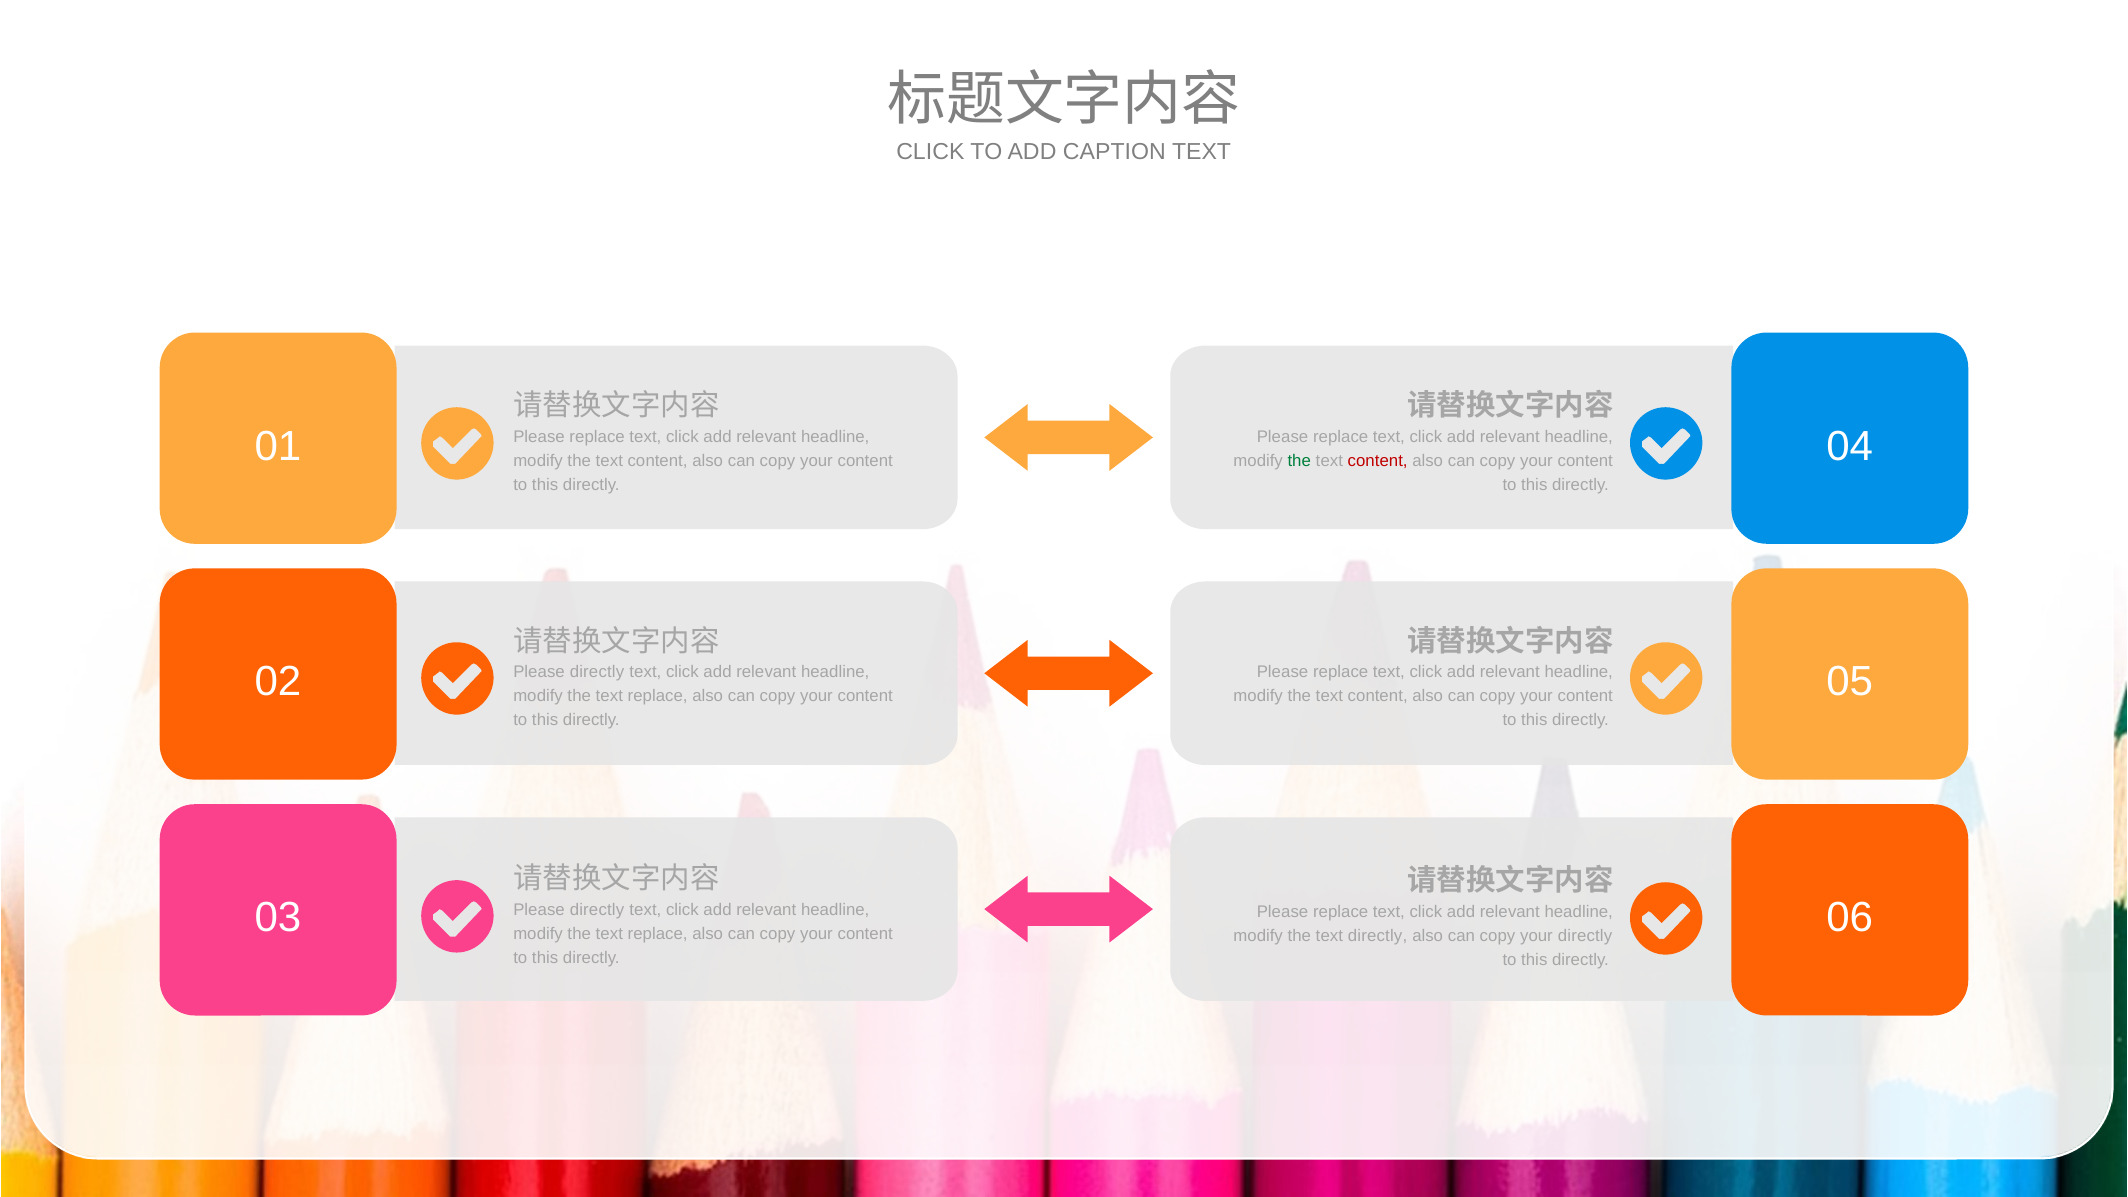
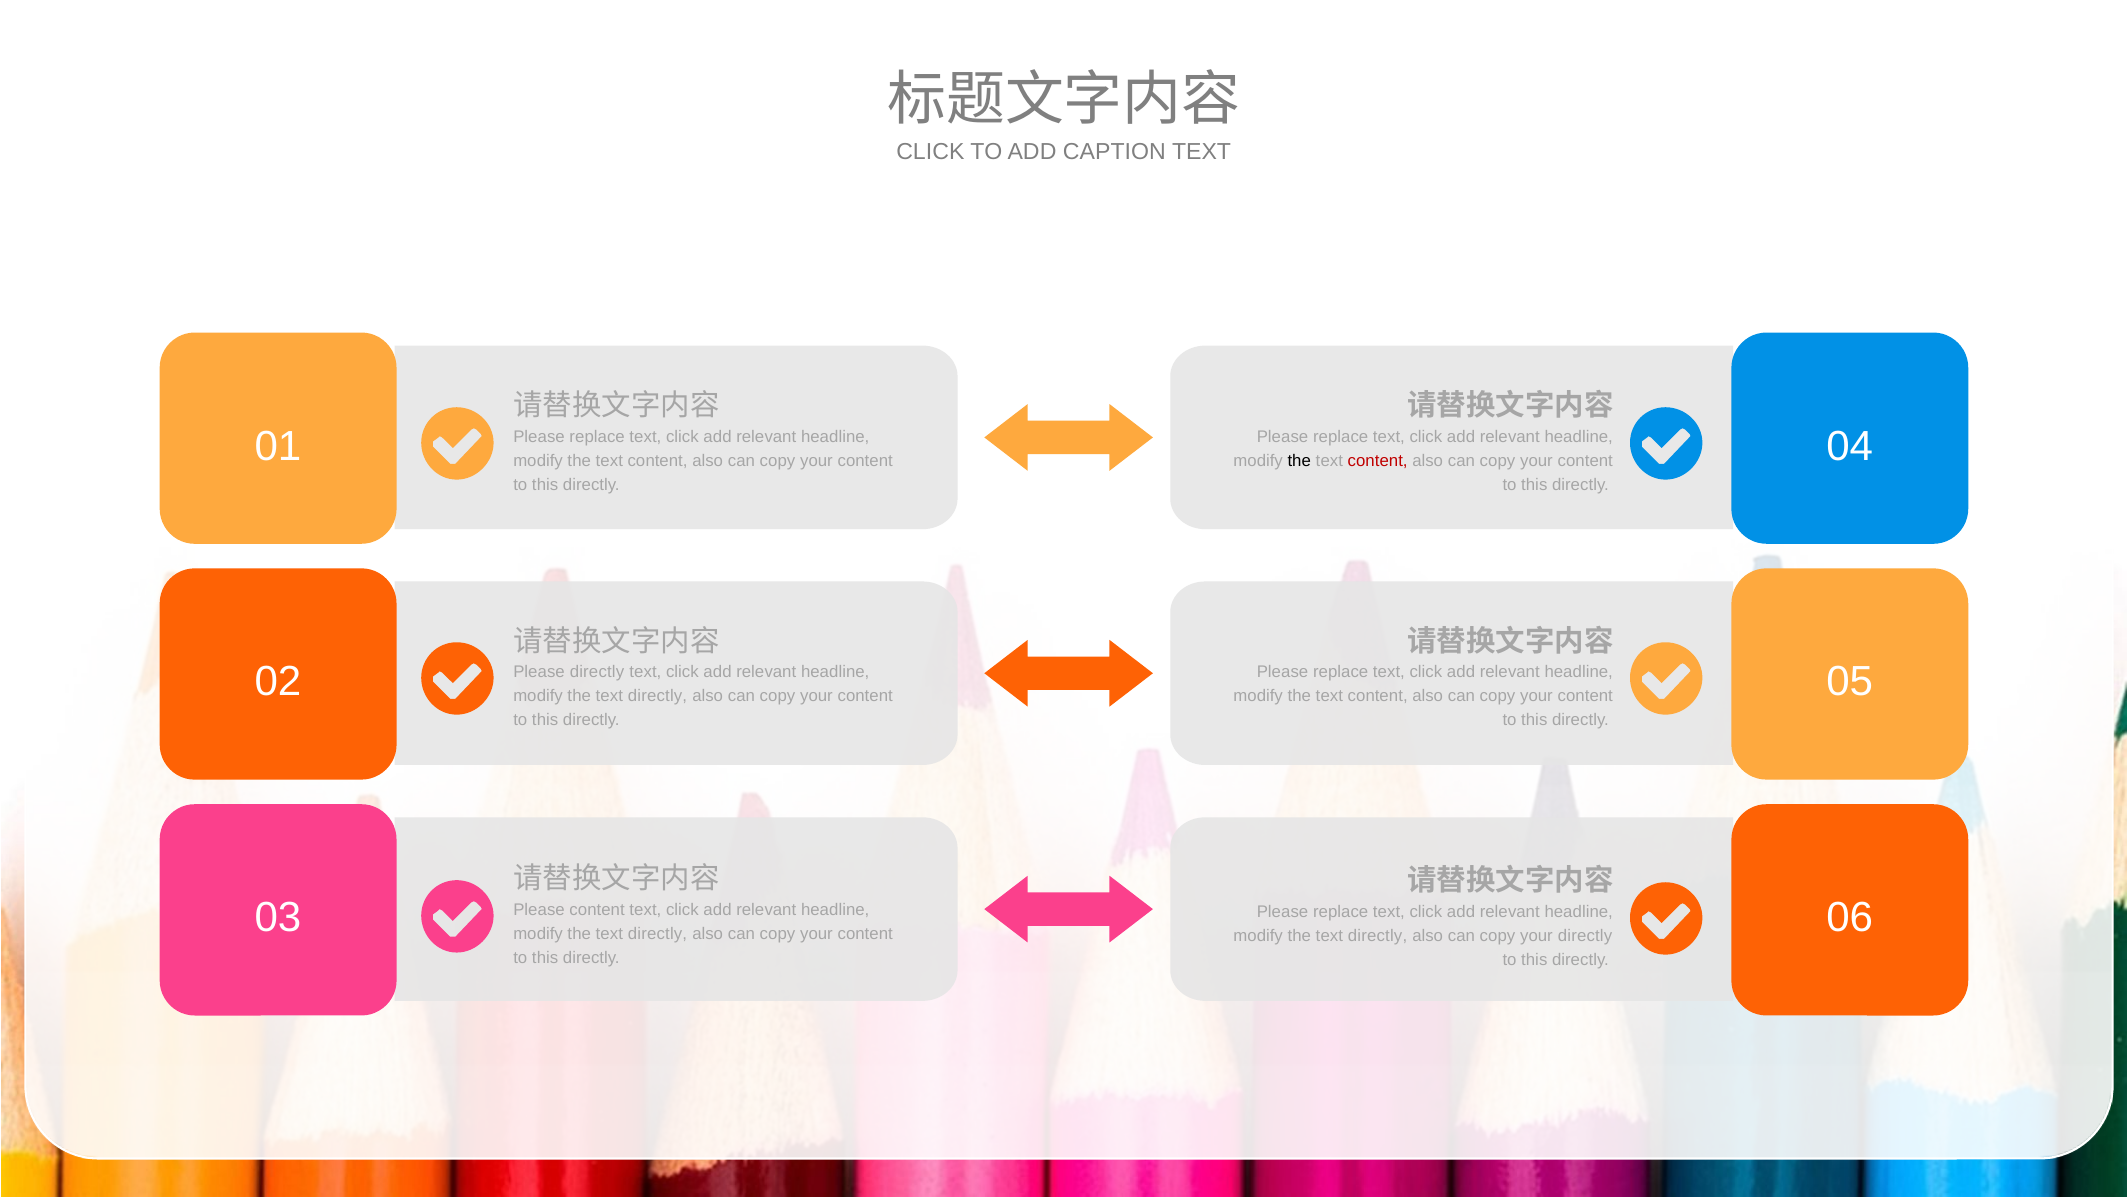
the at (1299, 461) colour: green -> black
replace at (658, 696): replace -> directly
directly at (597, 910): directly -> content
replace at (658, 934): replace -> directly
